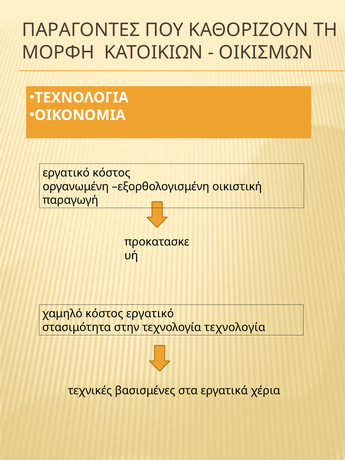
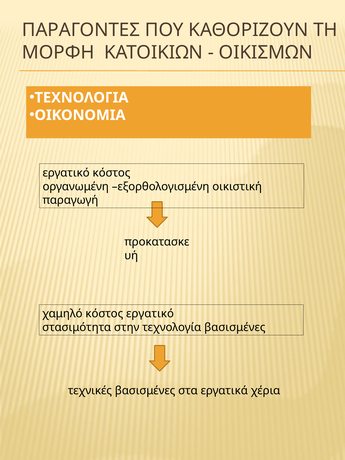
τεχνολογία τεχνολογία: τεχνολογία -> βασισμένες
